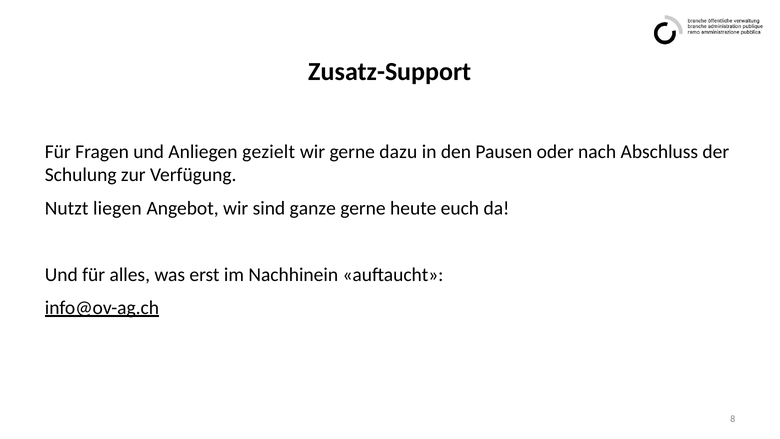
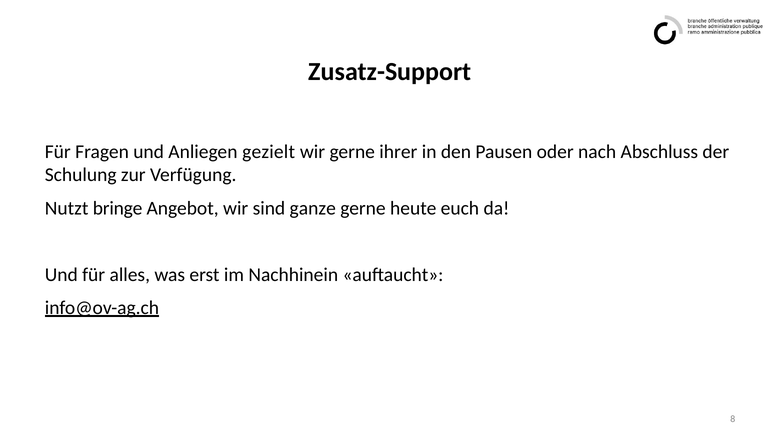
dazu: dazu -> ihrer
liegen: liegen -> bringe
